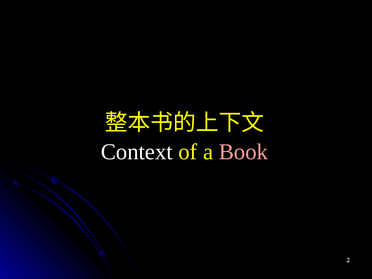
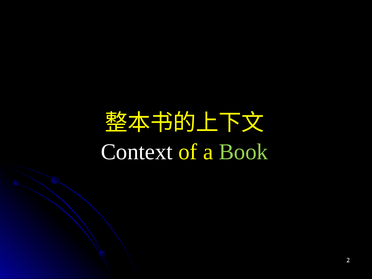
Book colour: pink -> light green
